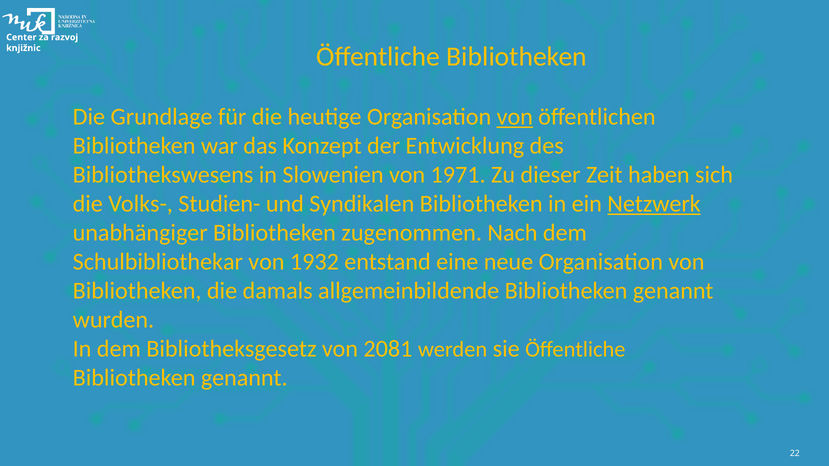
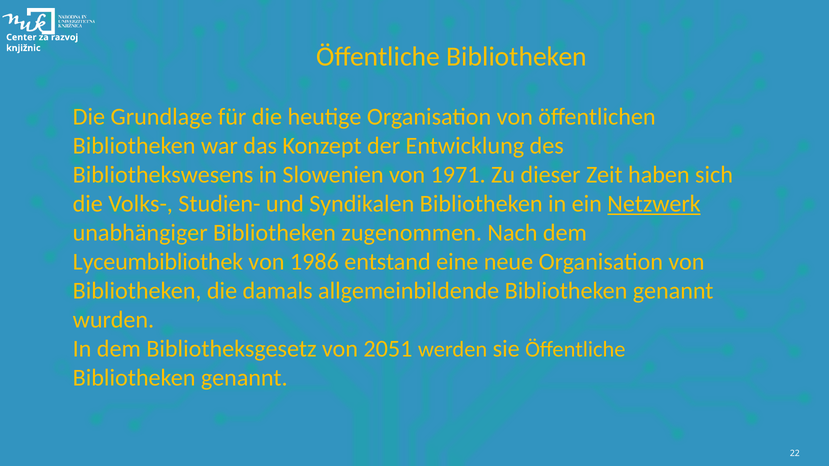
von at (515, 117) underline: present -> none
Schulbibliothekar: Schulbibliothekar -> Lyceumbibliothek
1932: 1932 -> 1986
2081: 2081 -> 2051
